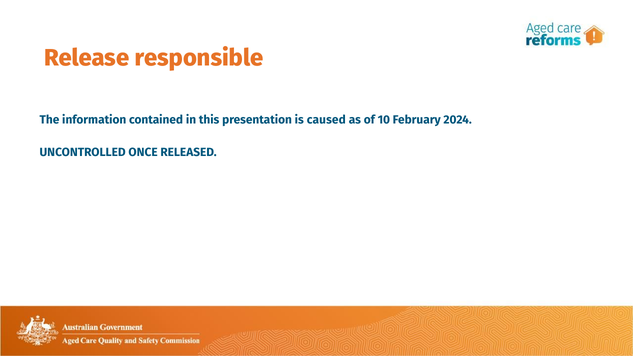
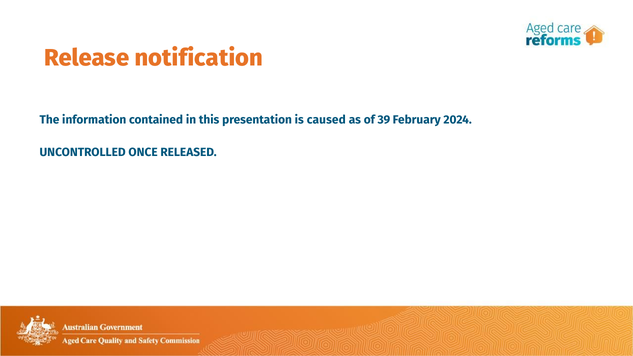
responsible: responsible -> notification
10: 10 -> 39
